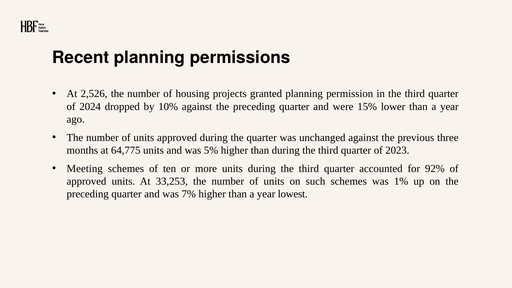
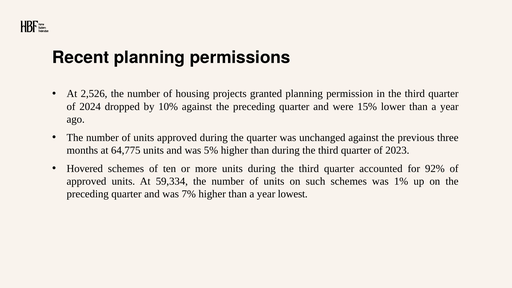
Meeting: Meeting -> Hovered
33,253: 33,253 -> 59,334
